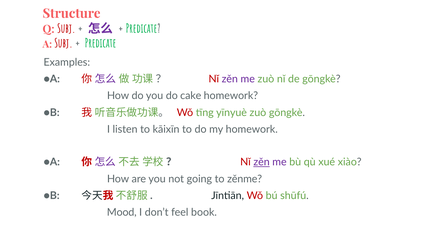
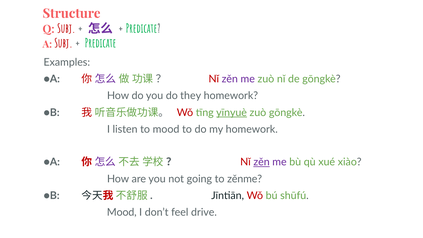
cake: cake -> they
yīnyuè underline: none -> present
to kāixīn: kāixīn -> mood
book: book -> drive
